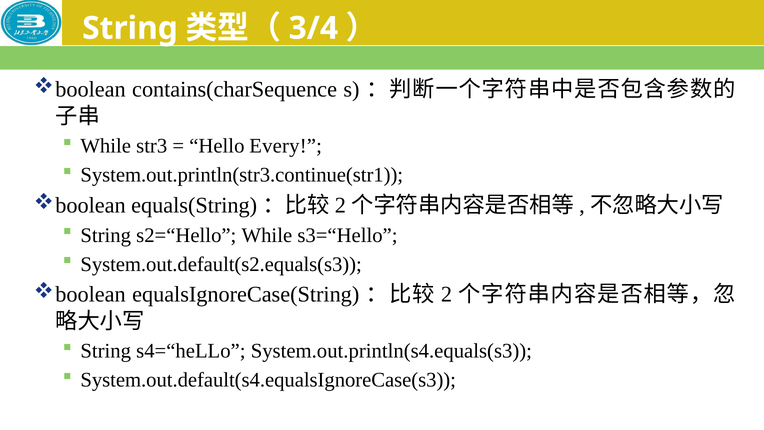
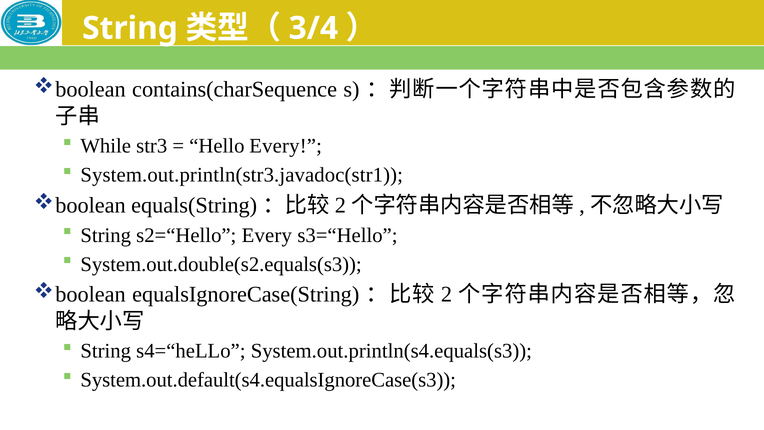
System.out.println(str3.continue(str1: System.out.println(str3.continue(str1 -> System.out.println(str3.javadoc(str1
s2=“Hello While: While -> Every
System.out.default(s2.equals(s3: System.out.default(s2.equals(s3 -> System.out.double(s2.equals(s3
